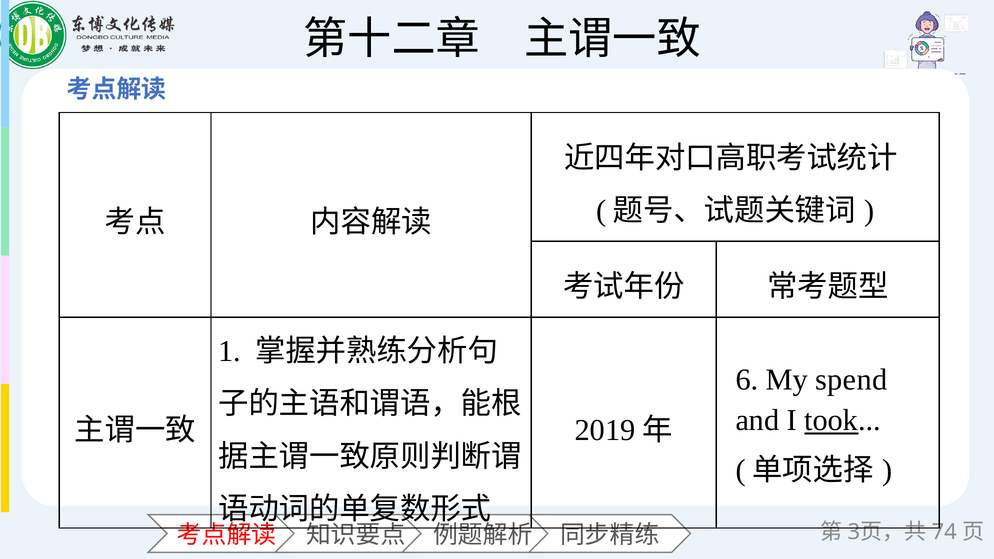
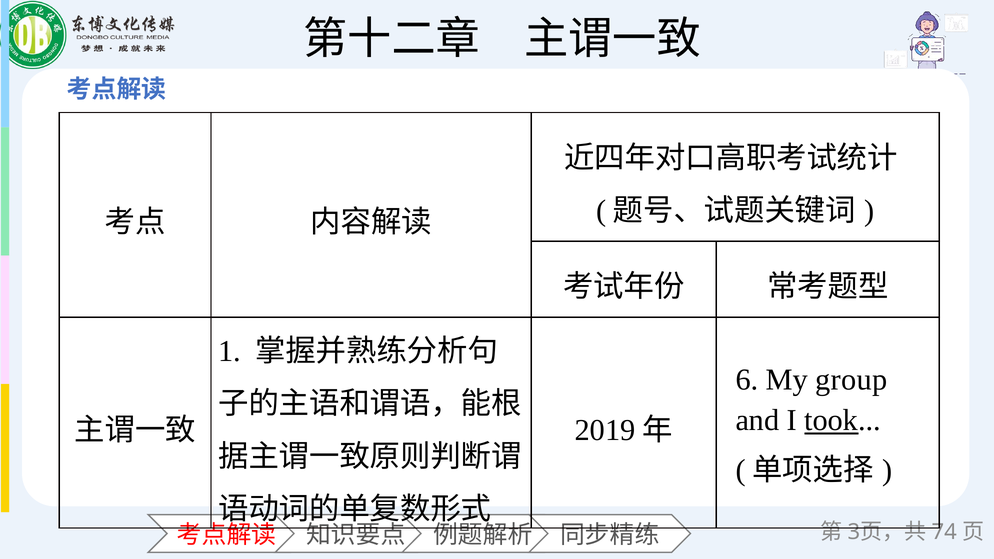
spend: spend -> group
